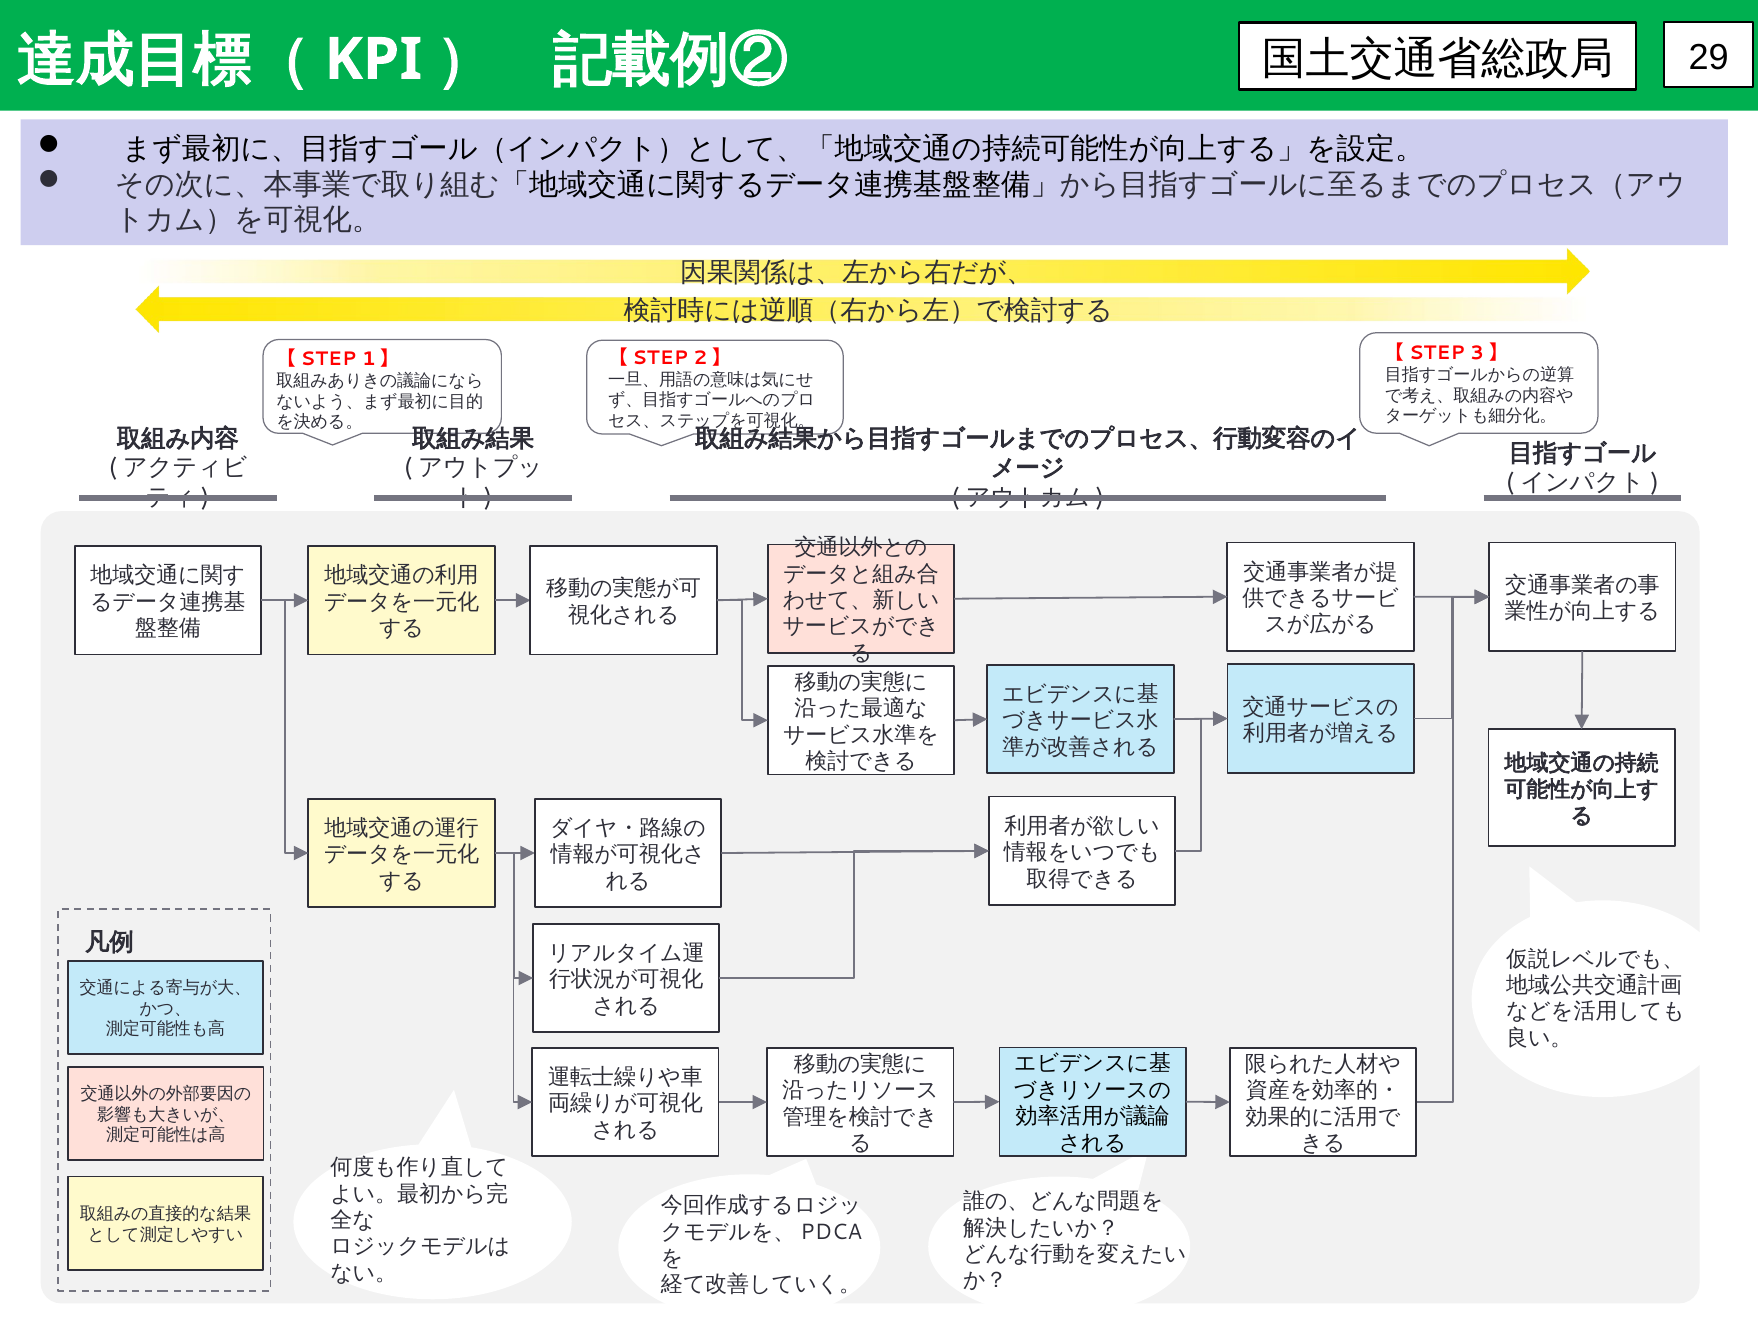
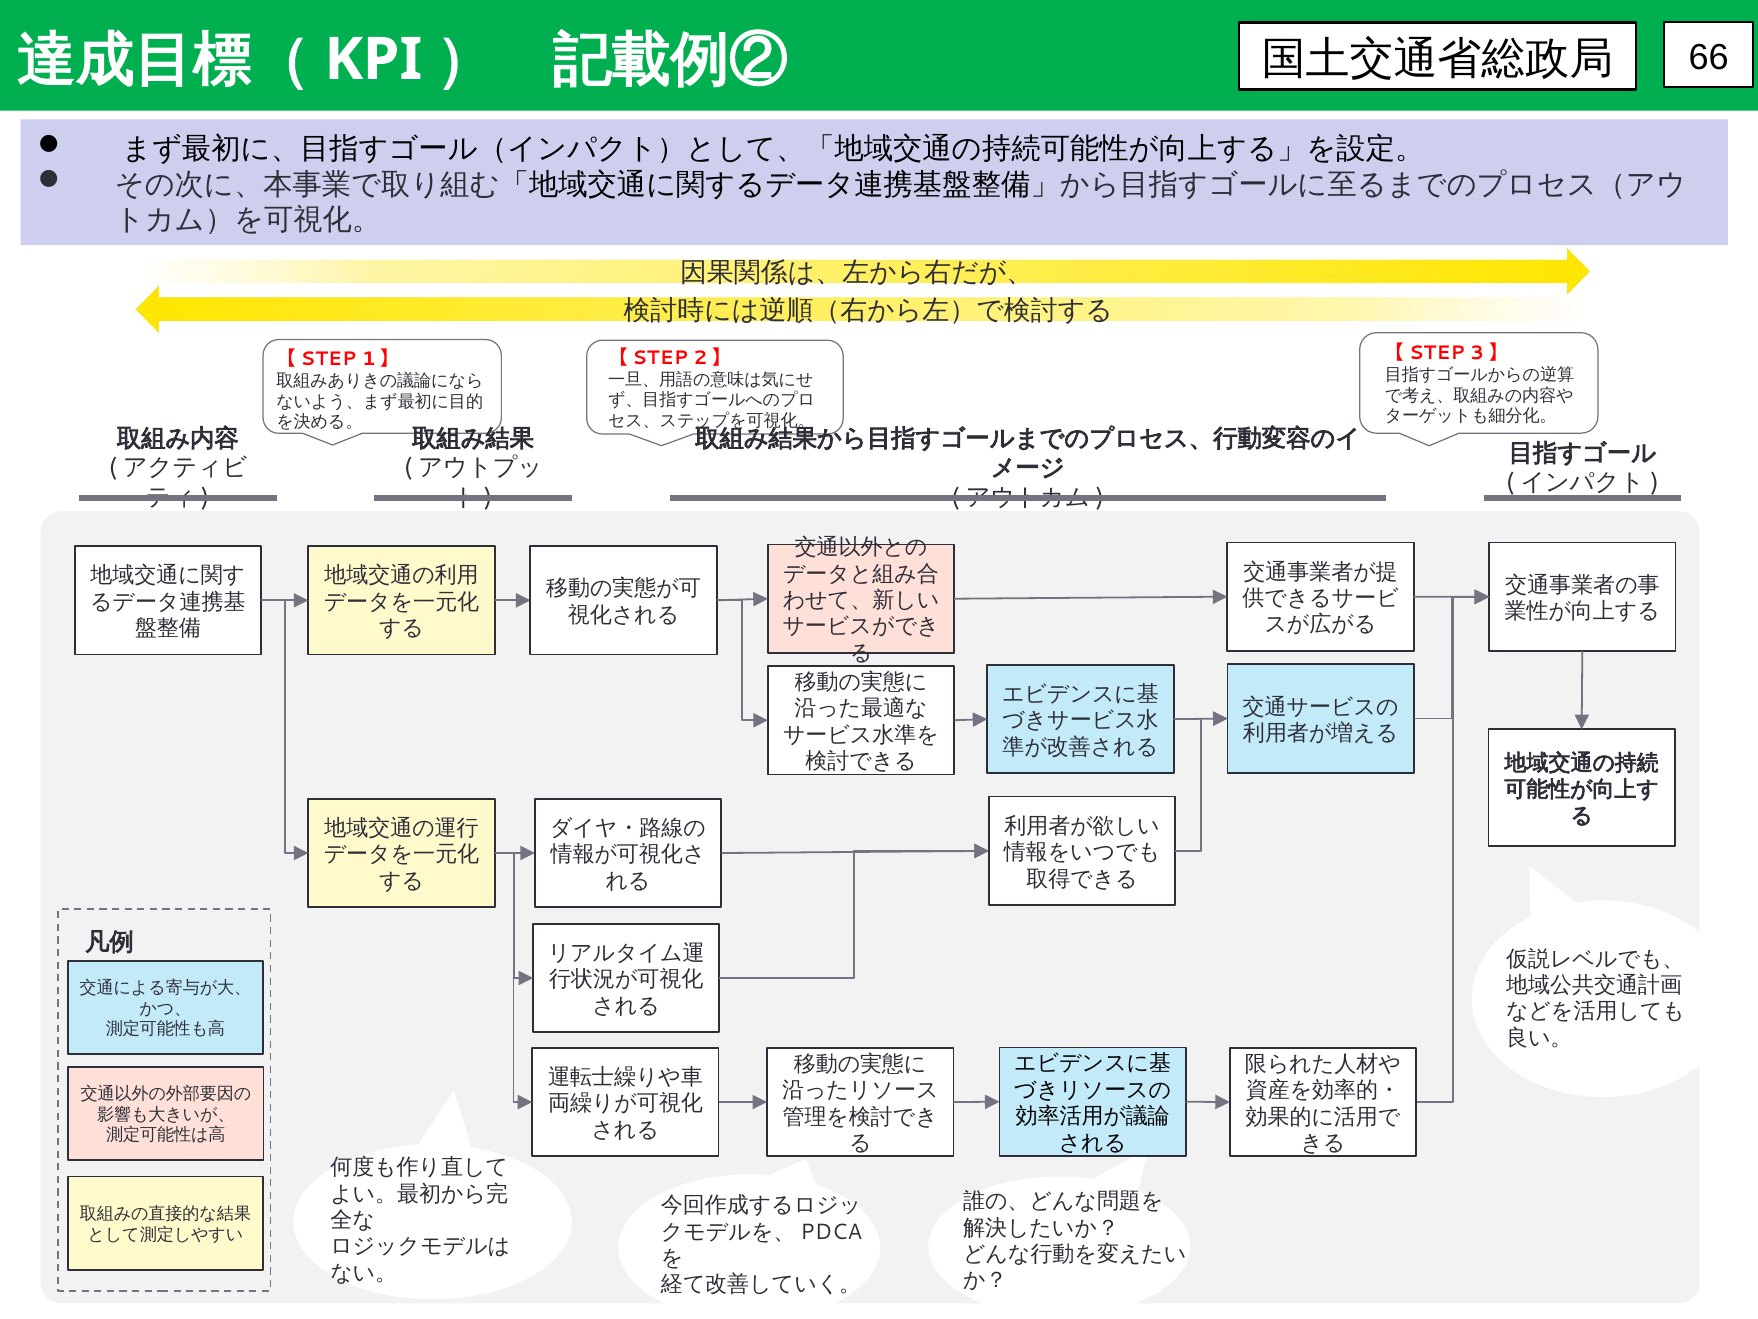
29: 29 -> 66
